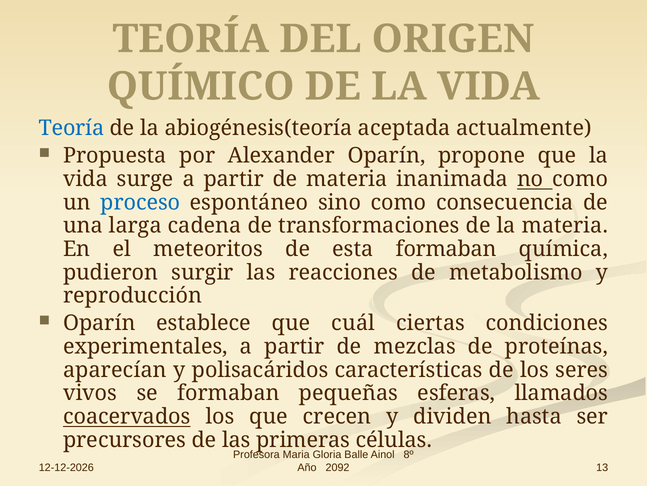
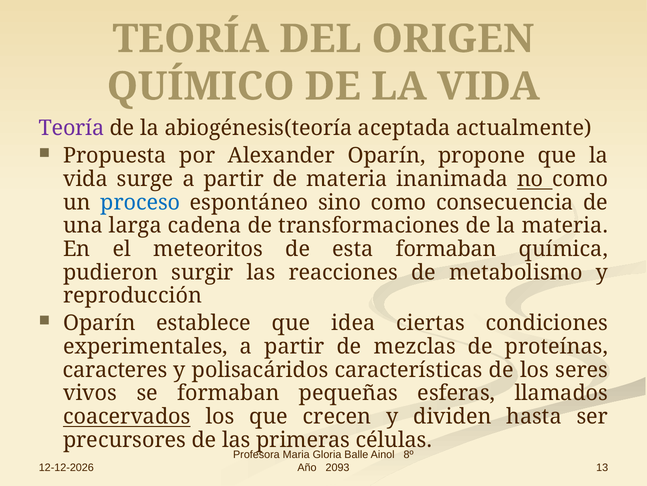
Teoría at (72, 128) colour: blue -> purple
cuál: cuál -> idea
aparecían: aparecían -> caracteres
2092: 2092 -> 2093
